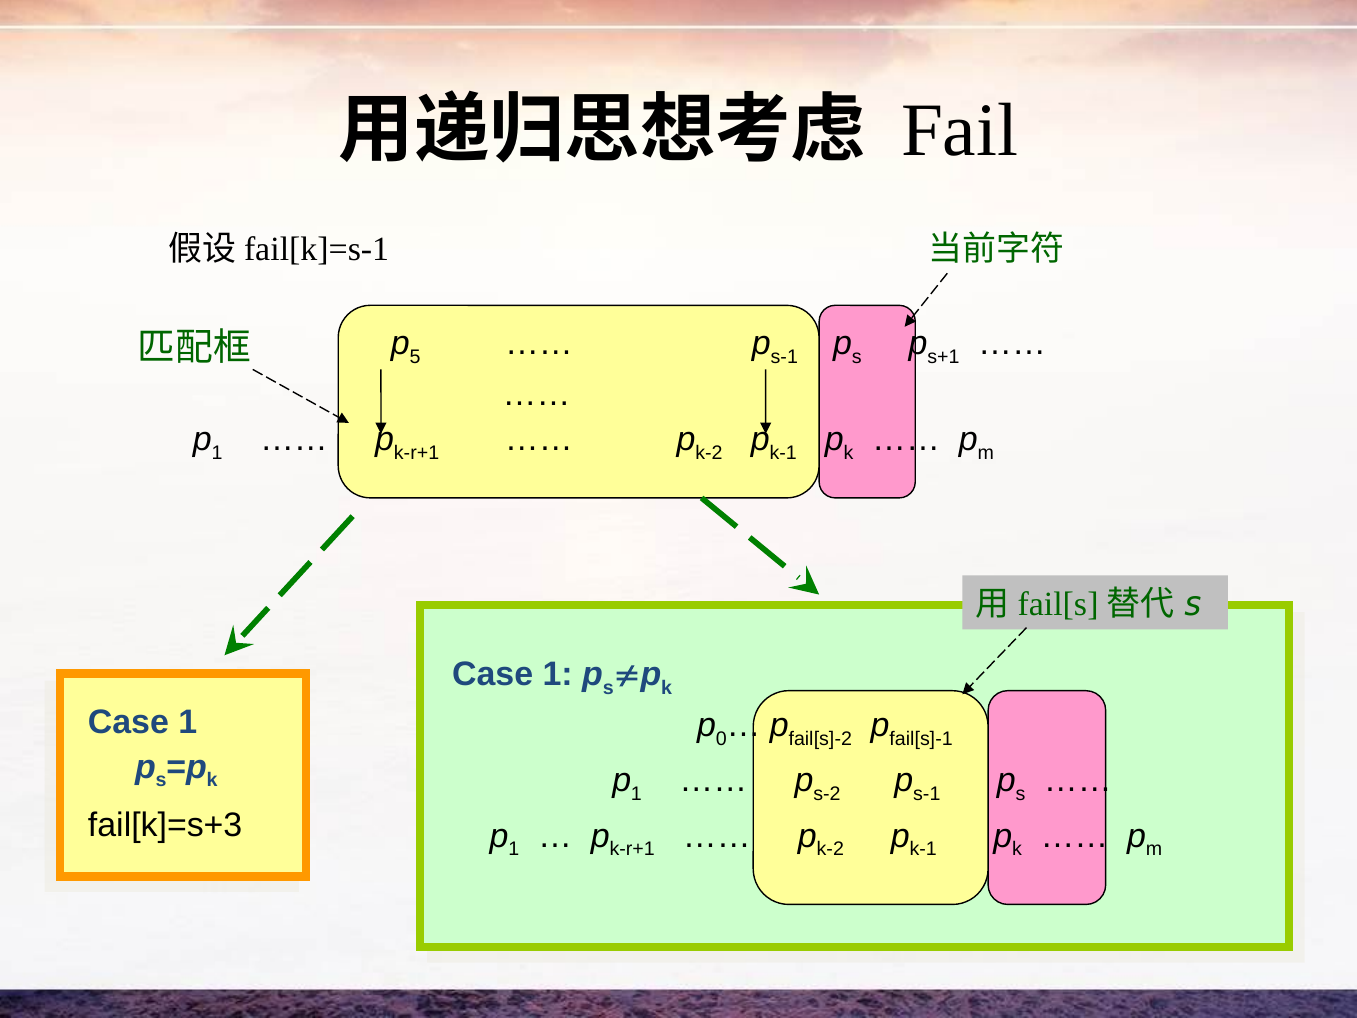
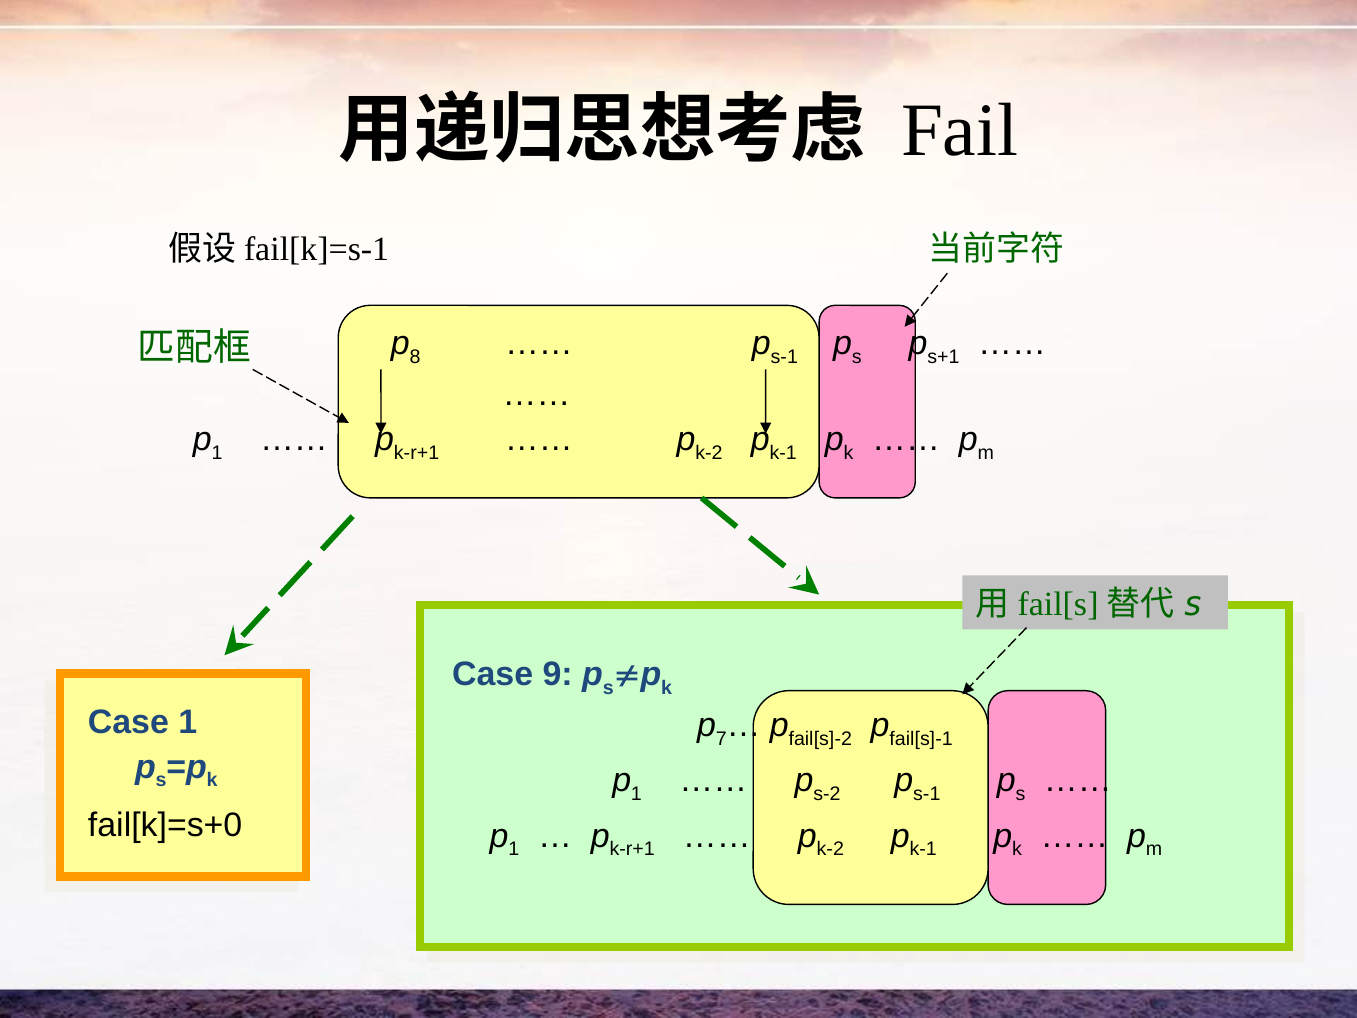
5: 5 -> 8
1 at (558, 674): 1 -> 9
0: 0 -> 7
fail[k]=s+3: fail[k]=s+3 -> fail[k]=s+0
